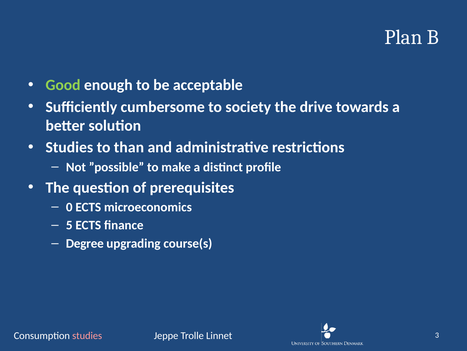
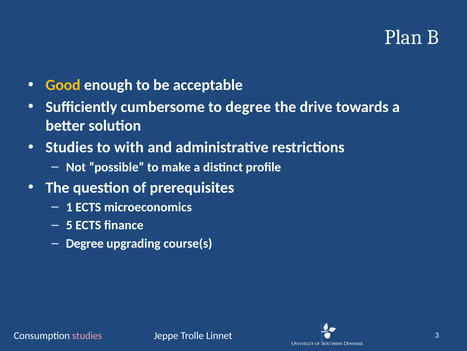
Good colour: light green -> yellow
to society: society -> degree
than: than -> with
0: 0 -> 1
